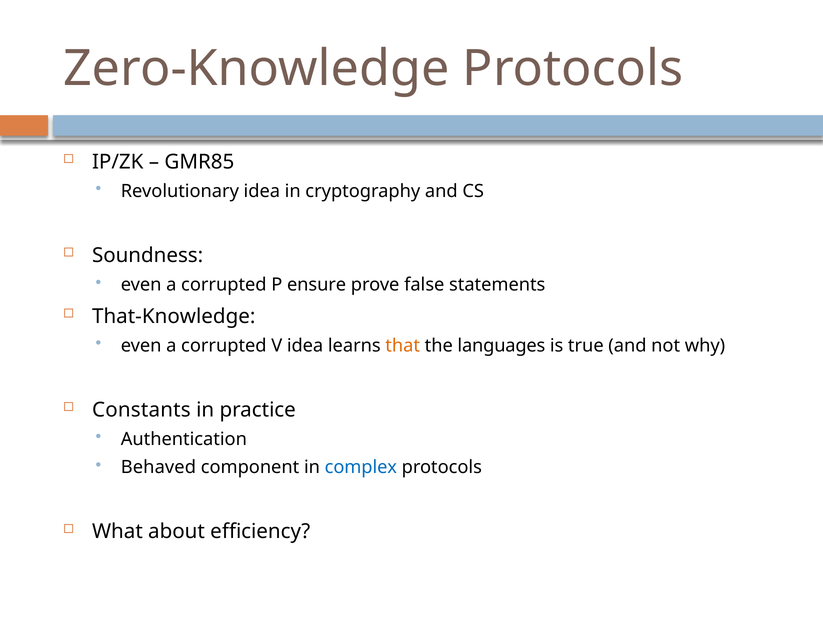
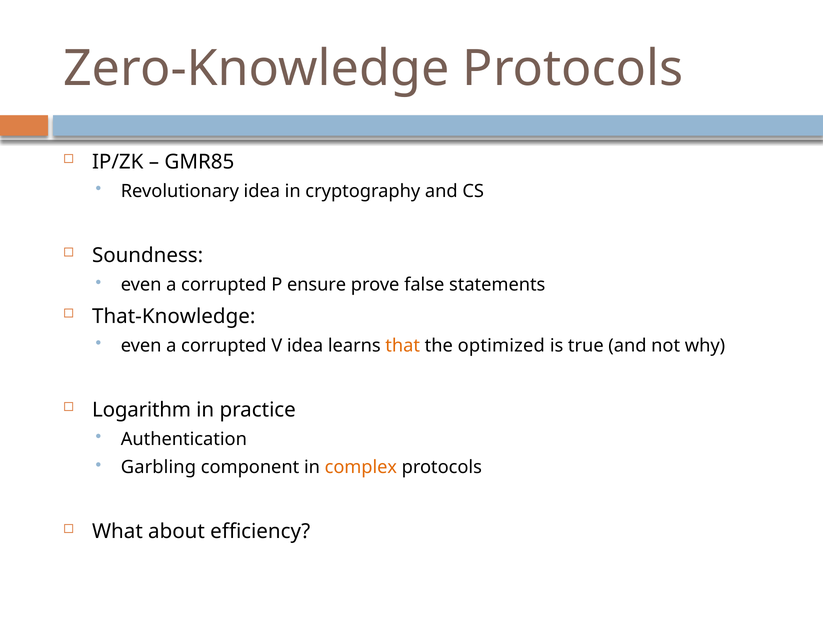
languages: languages -> optimized
Constants: Constants -> Logarithm
Behaved: Behaved -> Garbling
complex colour: blue -> orange
